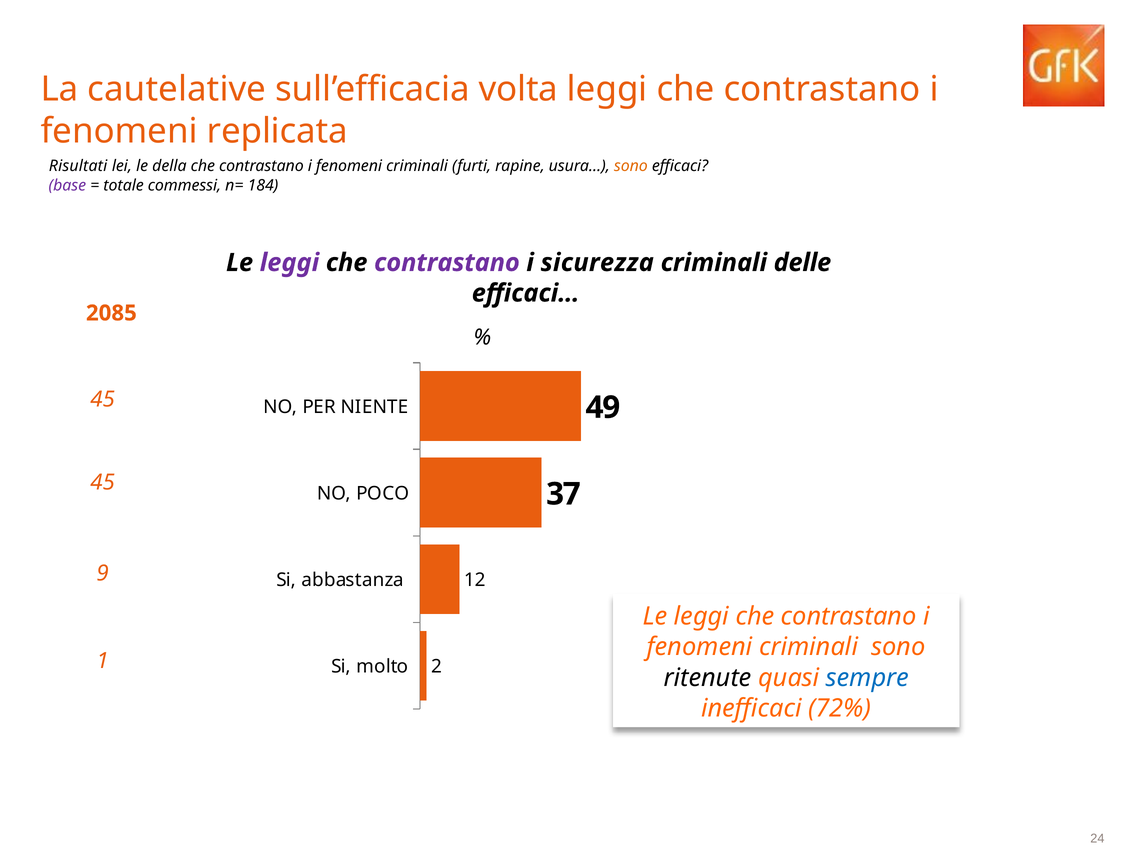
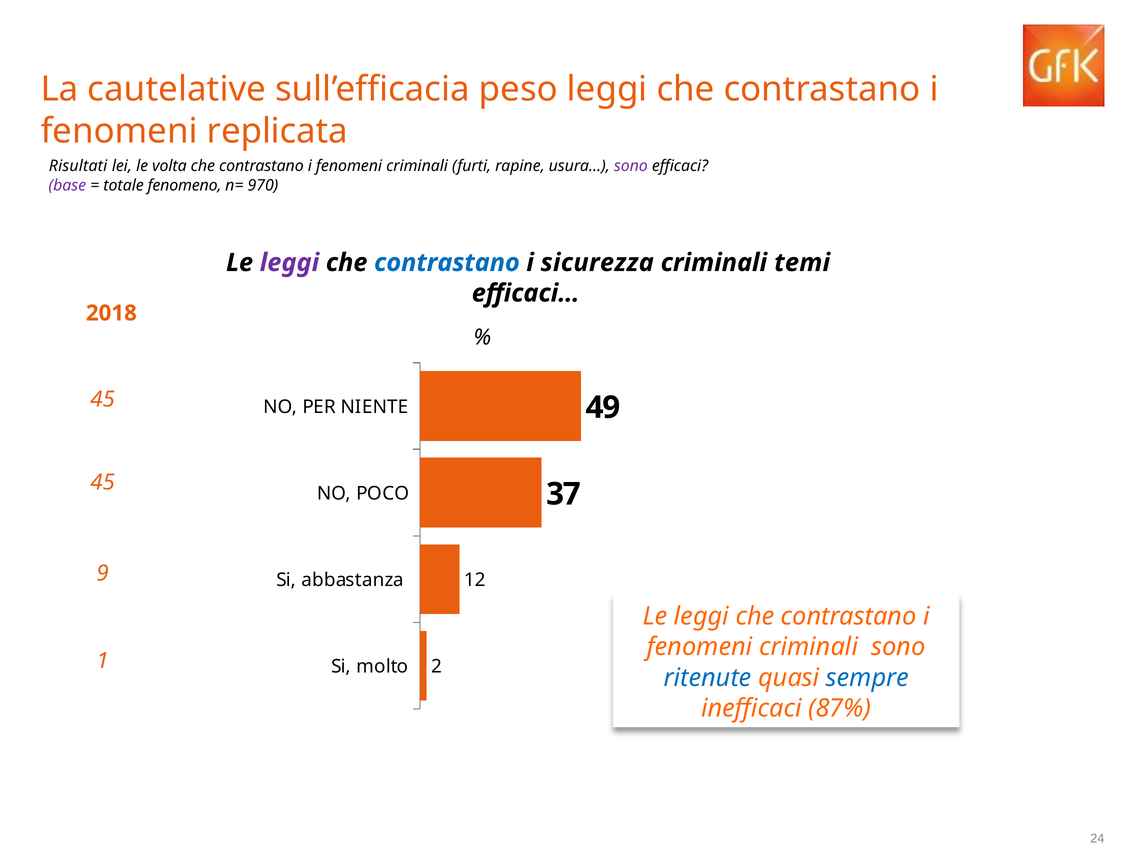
volta: volta -> peso
della: della -> volta
sono at (631, 166) colour: orange -> purple
commessi: commessi -> fenomeno
184: 184 -> 970
contrastano at (447, 263) colour: purple -> blue
delle: delle -> temi
2085: 2085 -> 2018
ritenute colour: black -> blue
72%: 72% -> 87%
